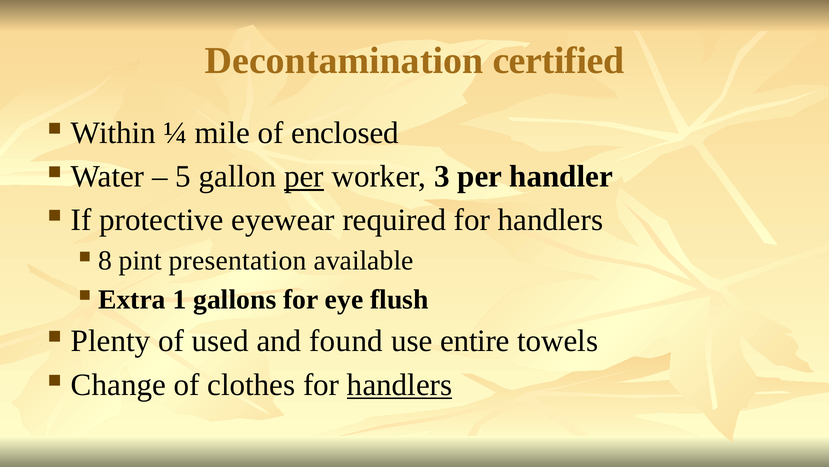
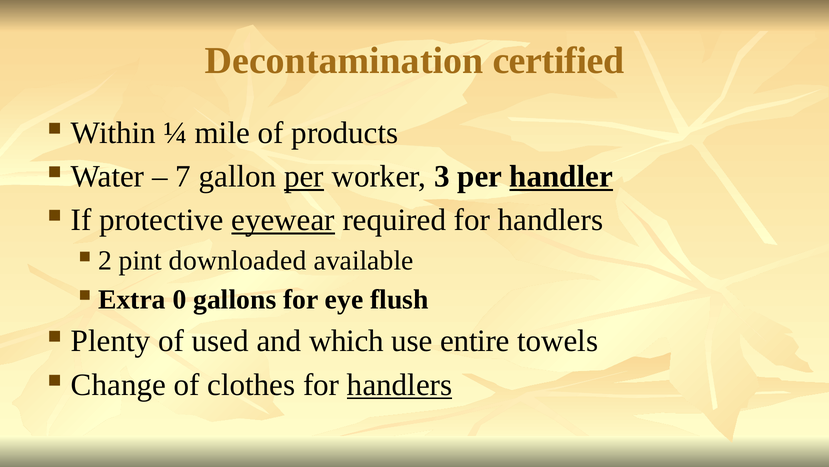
enclosed: enclosed -> products
5: 5 -> 7
handler underline: none -> present
eyewear underline: none -> present
8: 8 -> 2
presentation: presentation -> downloaded
1: 1 -> 0
found: found -> which
